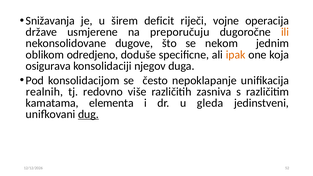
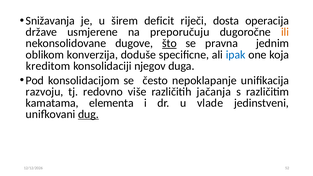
vojne: vojne -> dosta
što underline: none -> present
nekom: nekom -> pravna
odredjeno: odredjeno -> konverzija
ipak colour: orange -> blue
osigurava: osigurava -> kreditom
realnih: realnih -> razvoju
zasniva: zasniva -> jačanja
gleda: gleda -> vlade
